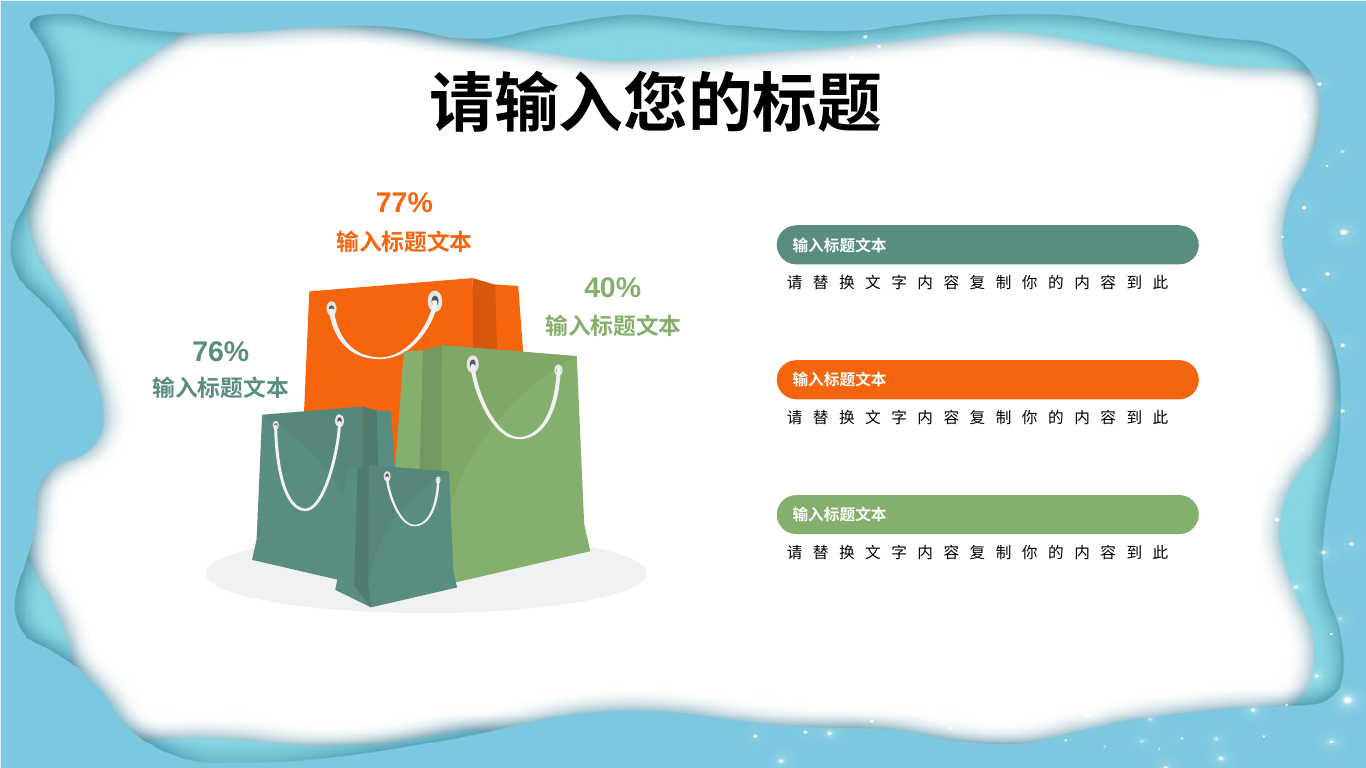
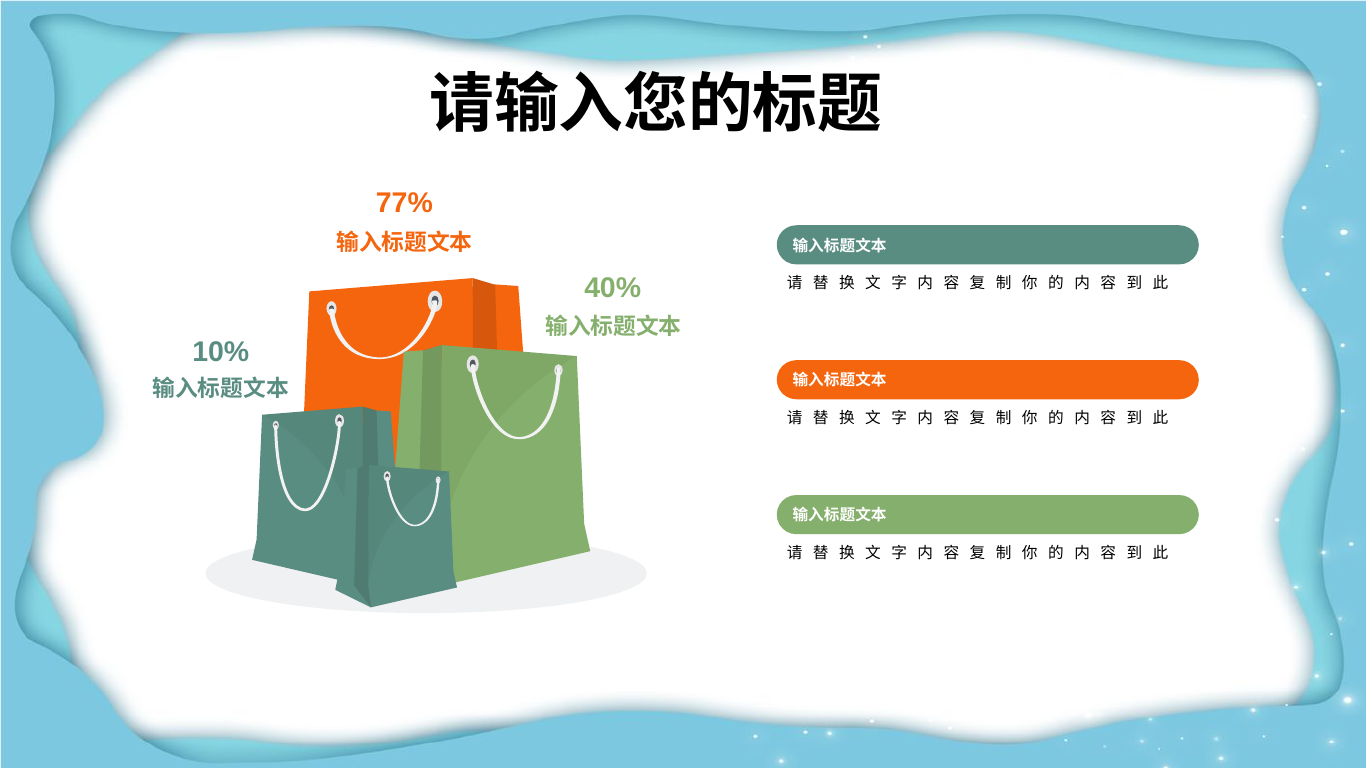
76%: 76% -> 10%
